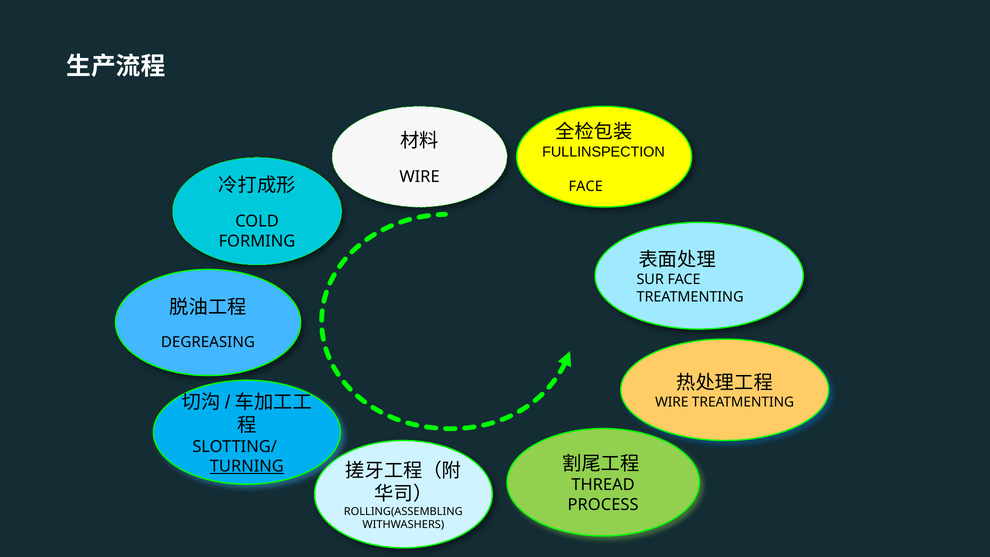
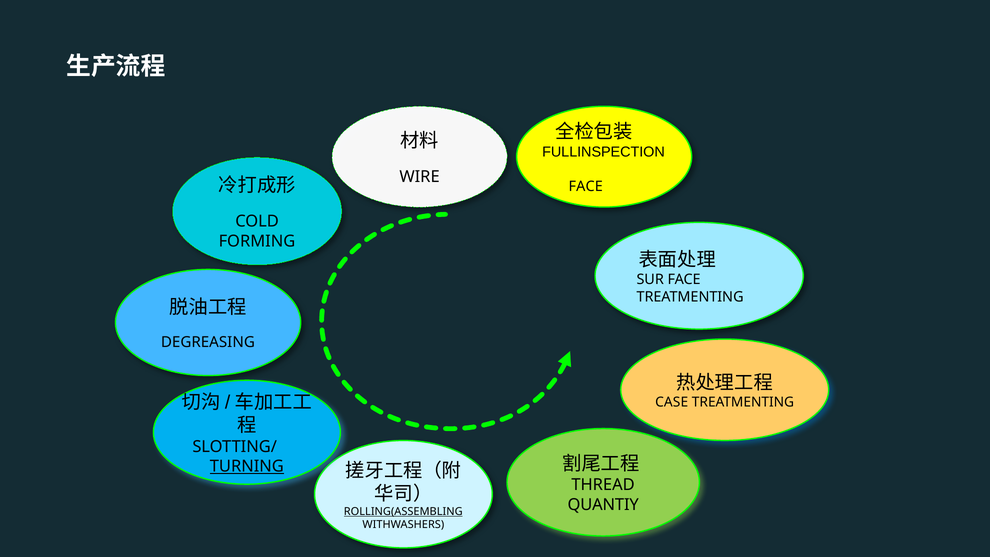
WIRE at (672, 402): WIRE -> CASE
PROCESS: PROCESS -> QUANTIY
ROLLING(ASSEMBLING underline: none -> present
